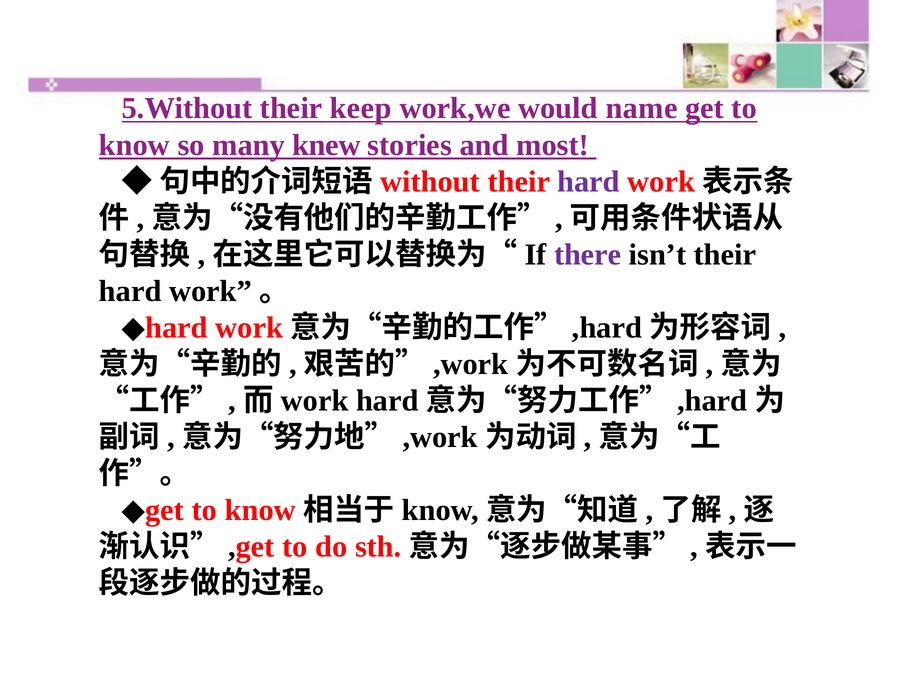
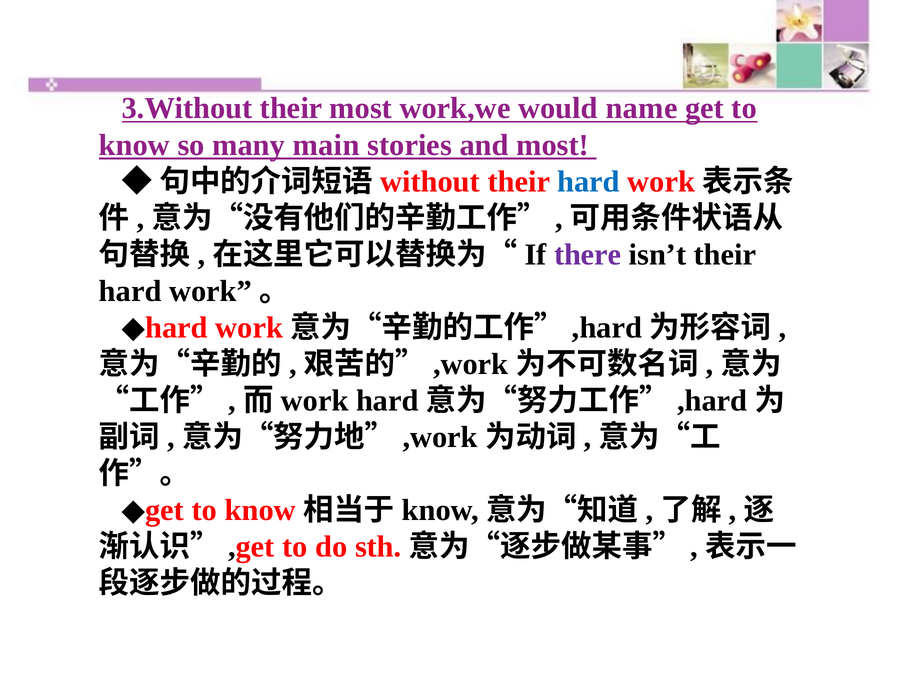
5.Without: 5.Without -> 3.Without
their keep: keep -> most
knew: knew -> main
hard at (588, 182) colour: purple -> blue
